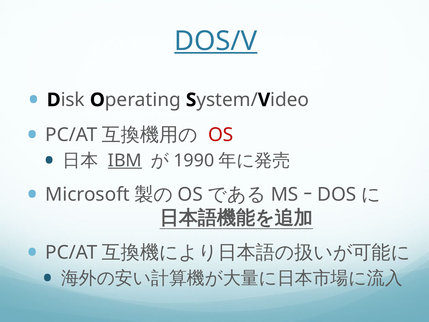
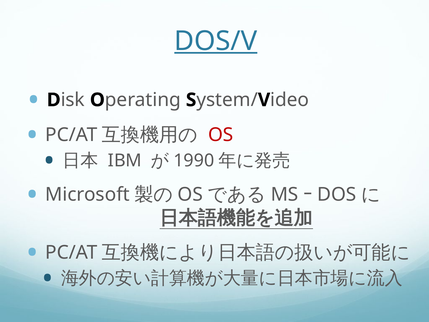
IBM underline: present -> none
